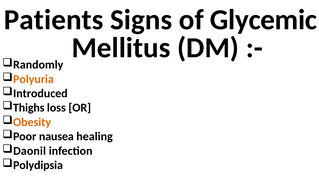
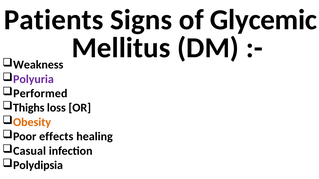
Randomly: Randomly -> Weakness
Polyuria colour: orange -> purple
Introduced: Introduced -> Performed
nausea: nausea -> effects
Daonil: Daonil -> Casual
